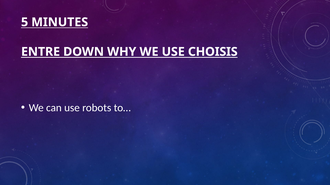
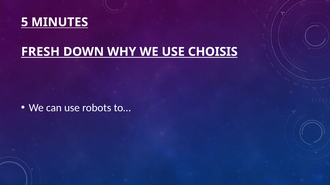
ENTRE: ENTRE -> FRESH
